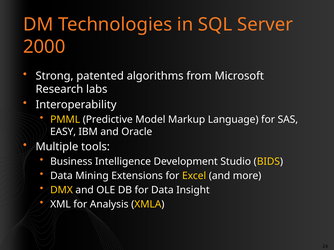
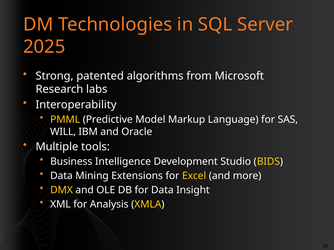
2000: 2000 -> 2025
EASY: EASY -> WILL
